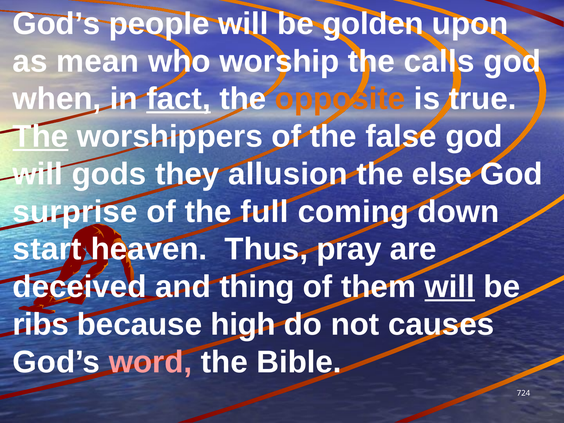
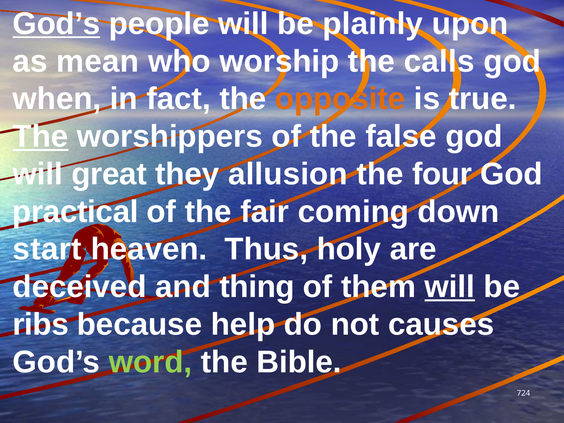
God’s at (56, 24) underline: none -> present
golden: golden -> plainly
fact underline: present -> none
gods: gods -> great
else: else -> four
surprise: surprise -> practical
full: full -> fair
pray: pray -> holy
high: high -> help
word colour: pink -> light green
